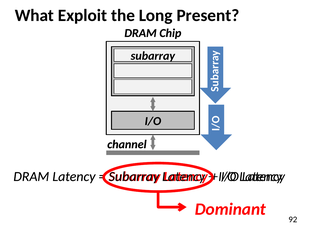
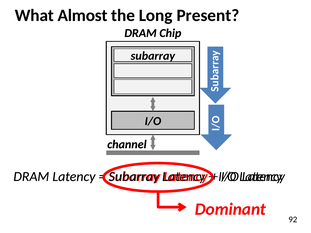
Exploit: Exploit -> Almost
